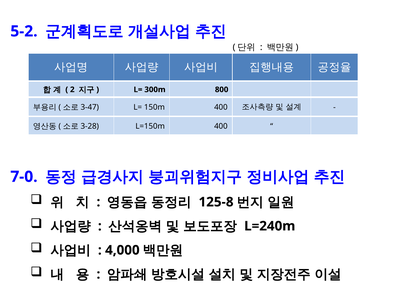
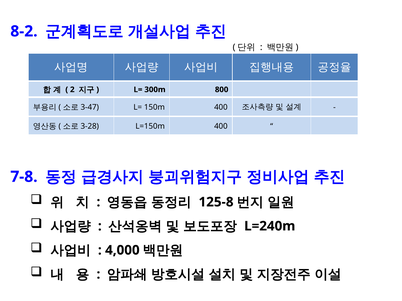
5-2: 5-2 -> 8-2
7-0: 7-0 -> 7-8
